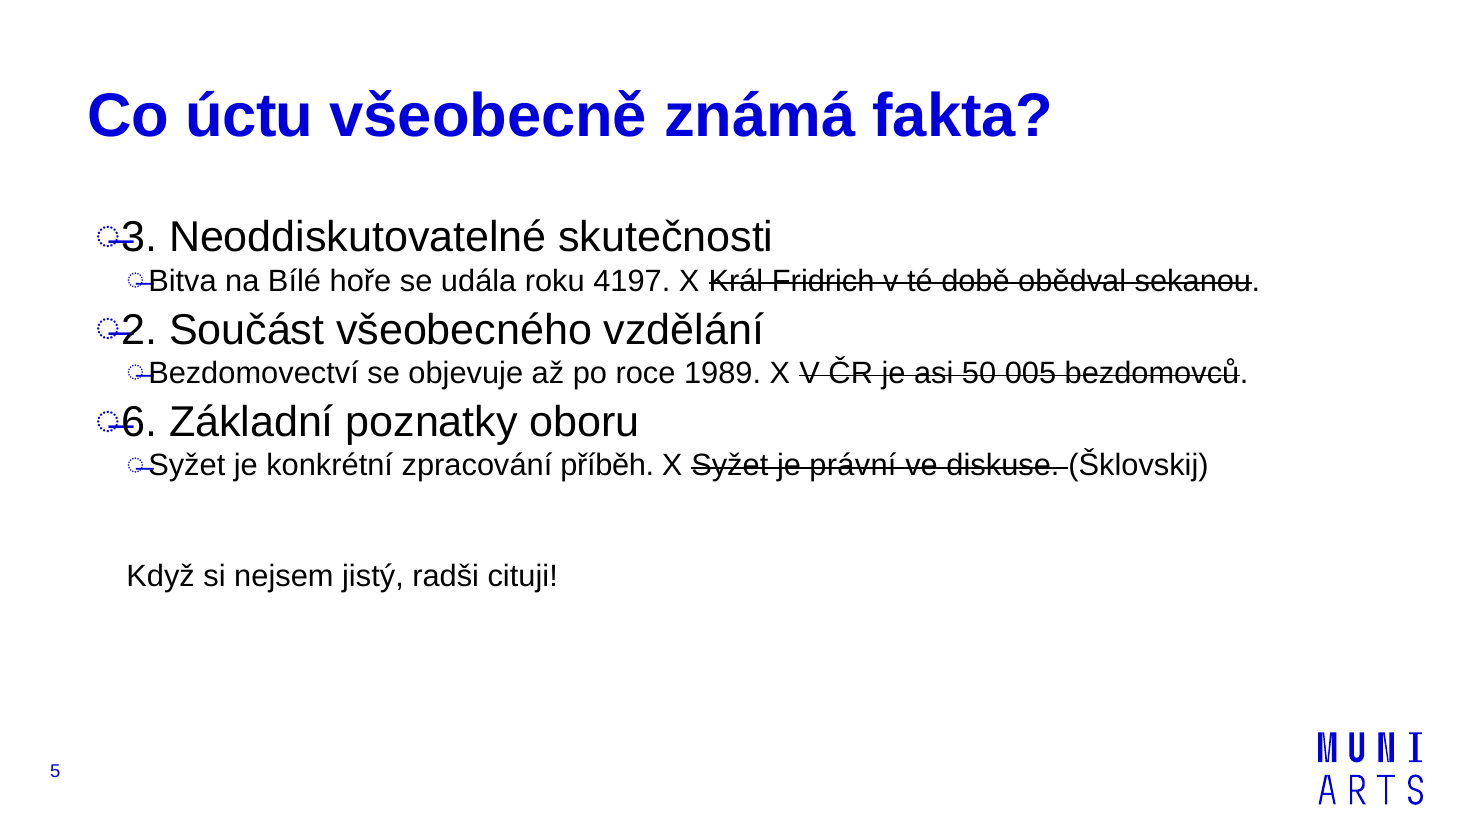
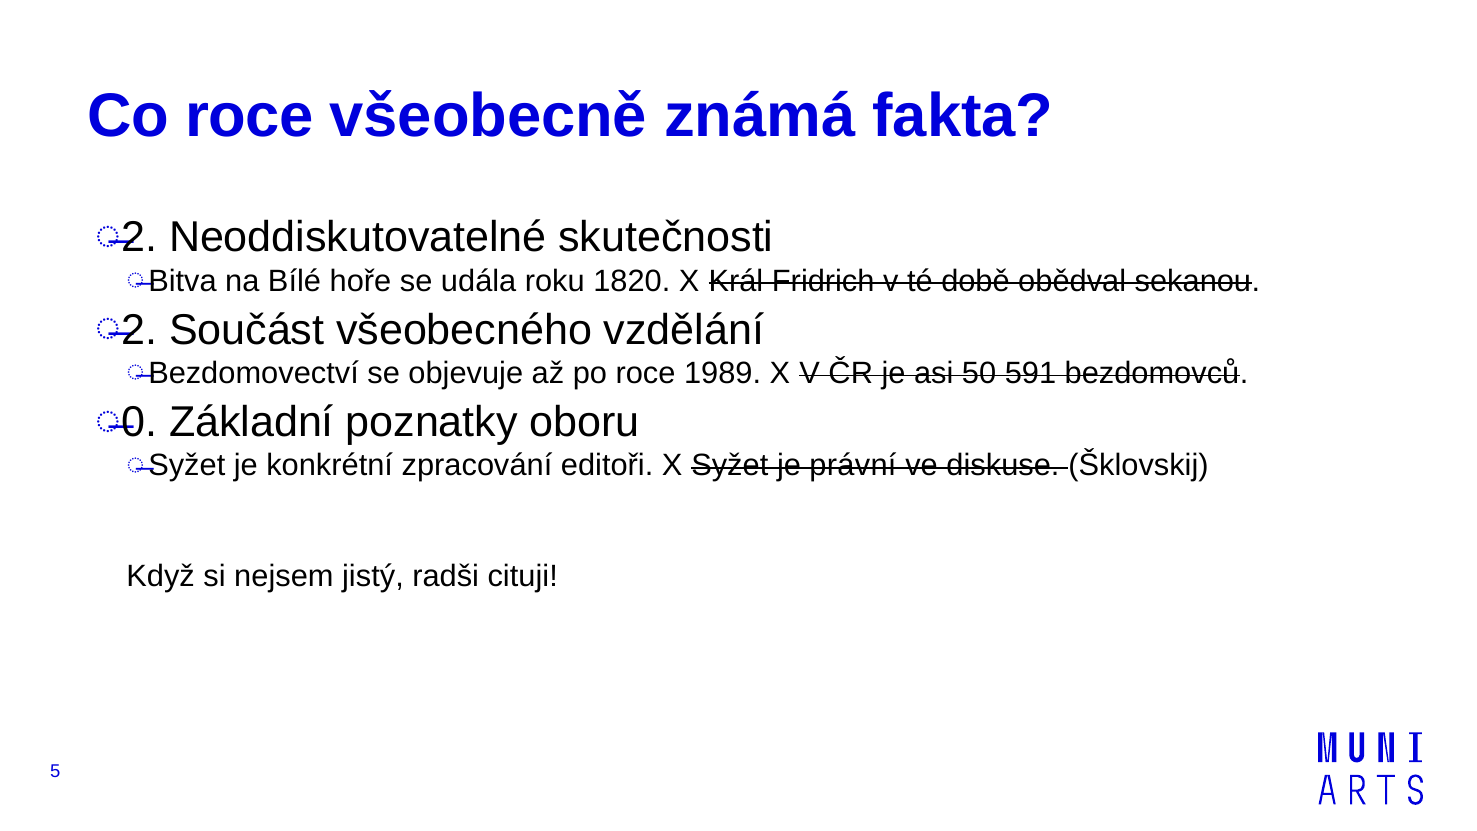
Co úctu: úctu -> roce
3 at (139, 238): 3 -> 2
4197: 4197 -> 1820
005: 005 -> 591
6: 6 -> 0
příběh: příběh -> editoři
